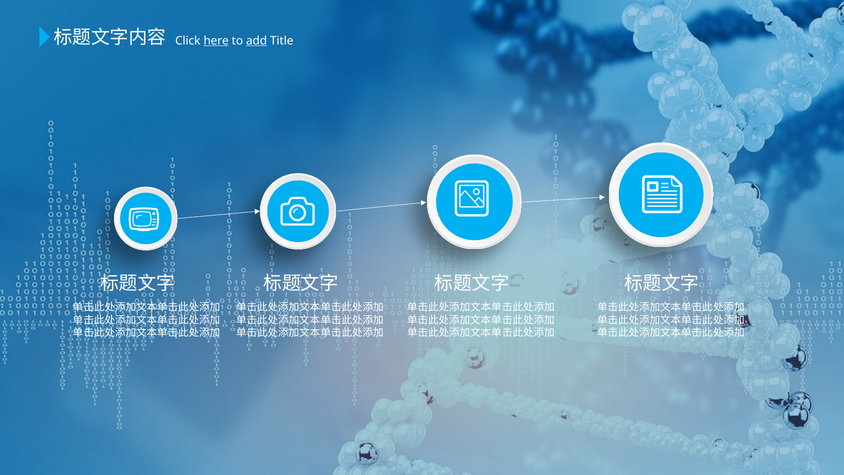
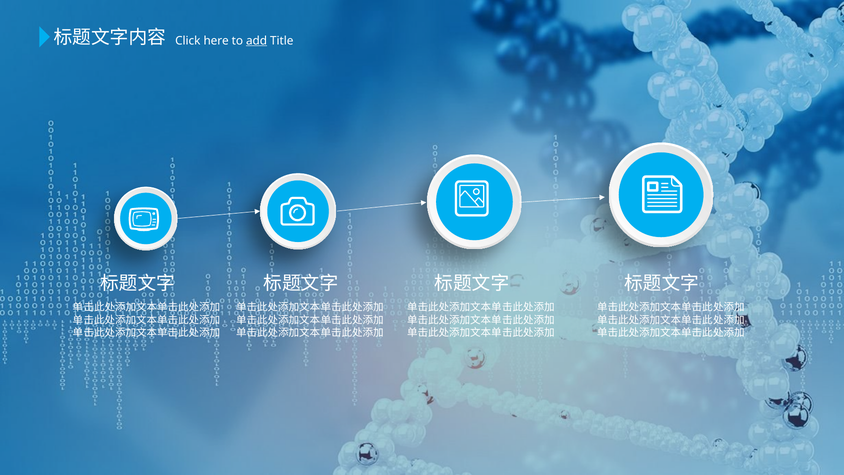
here underline: present -> none
